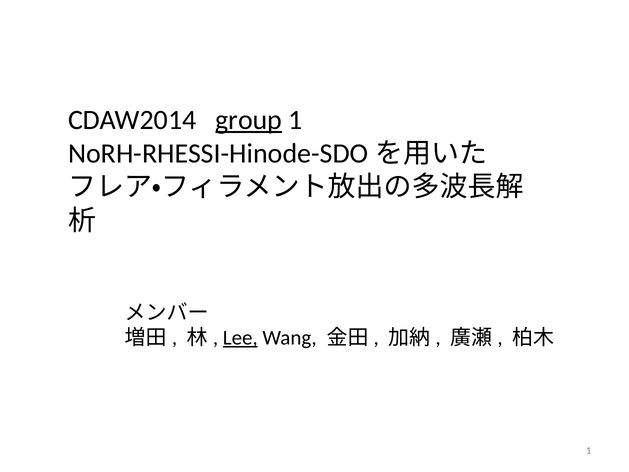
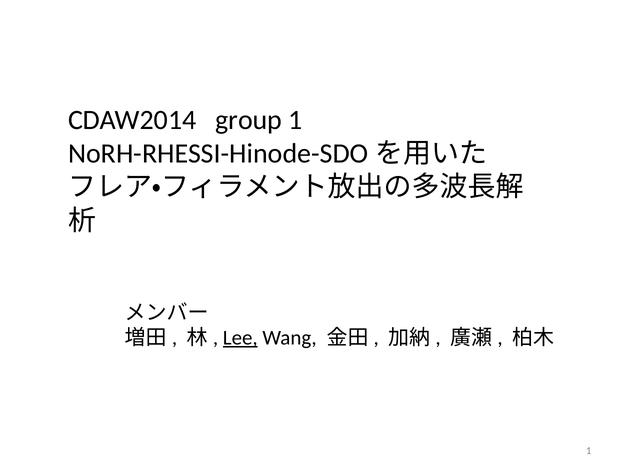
group underline: present -> none
